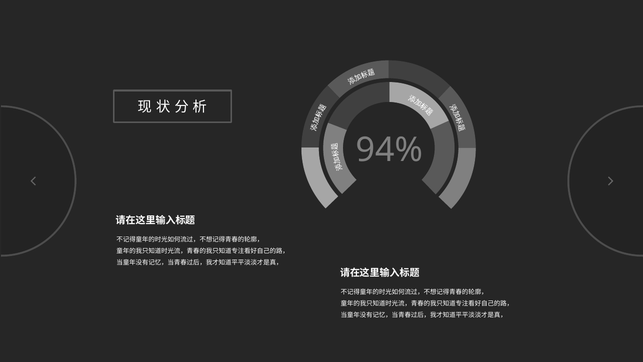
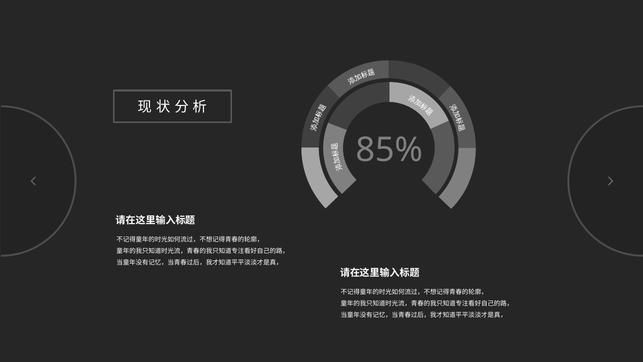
94%: 94% -> 85%
